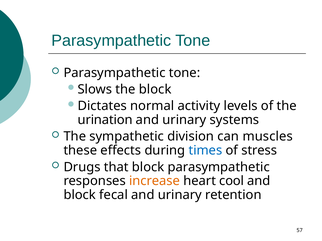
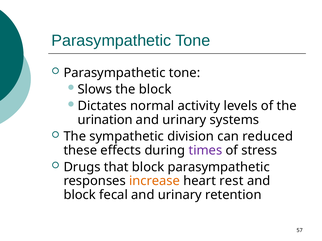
muscles: muscles -> reduced
times colour: blue -> purple
cool: cool -> rest
